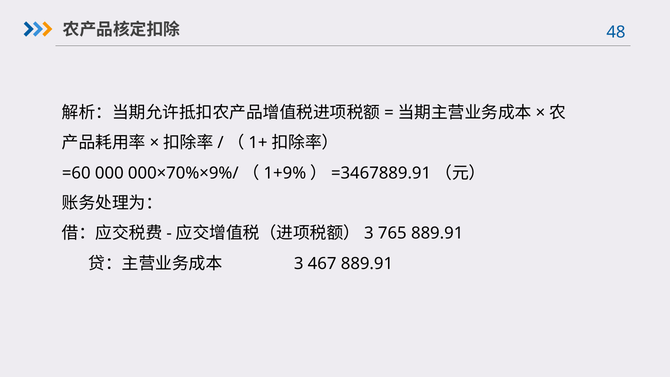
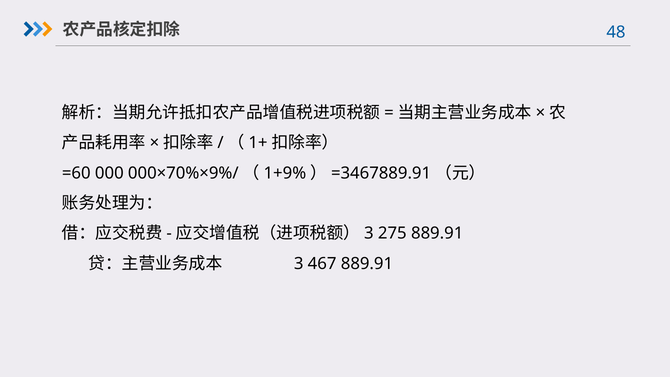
765: 765 -> 275
